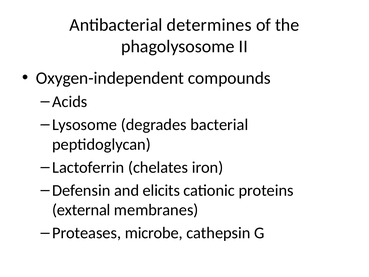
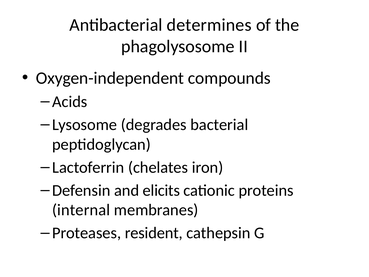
external: external -> internal
microbe: microbe -> resident
